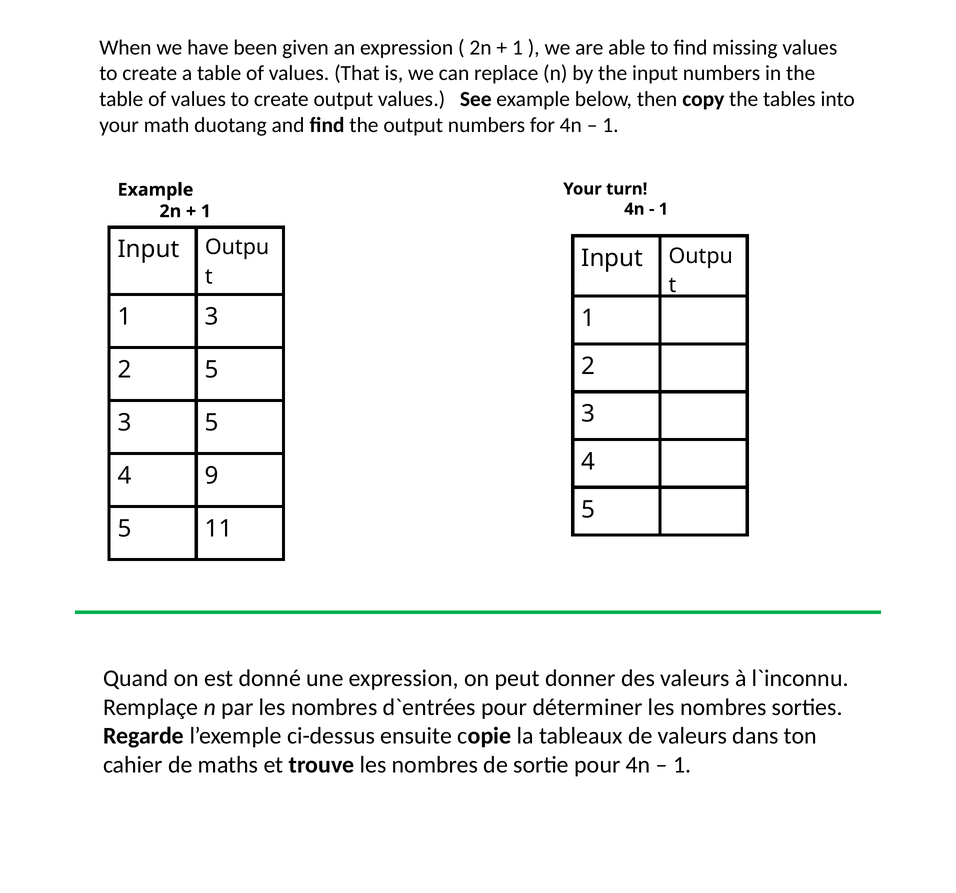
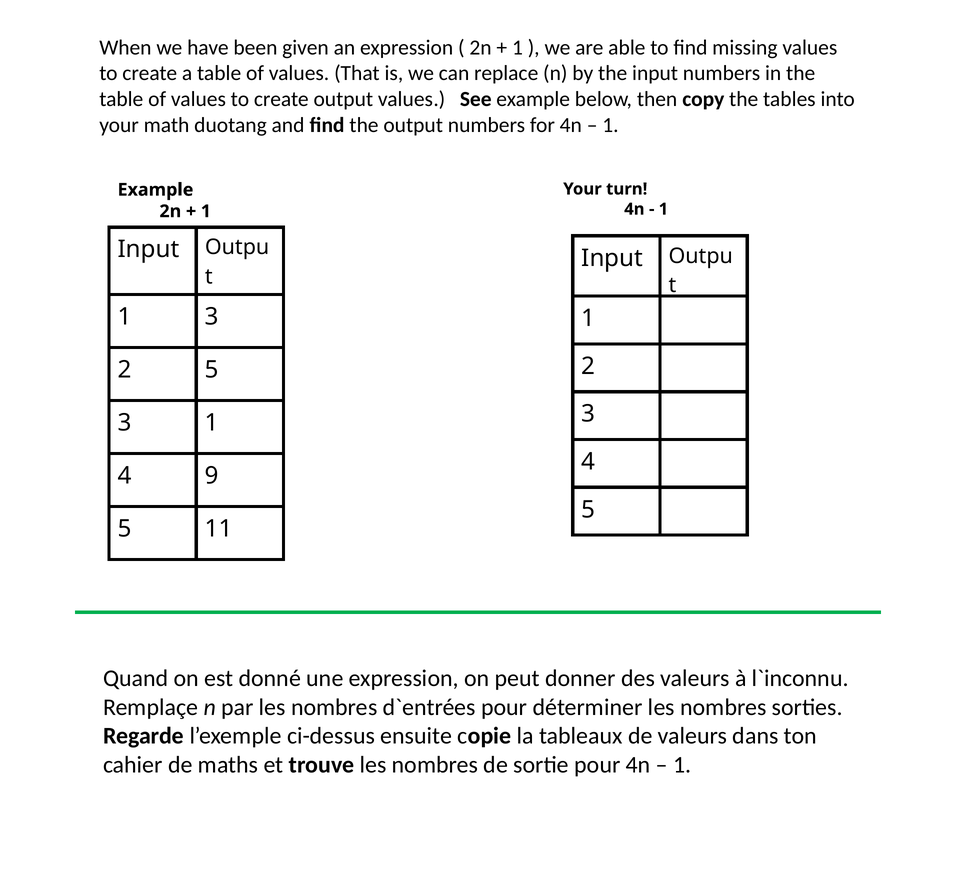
3 5: 5 -> 1
